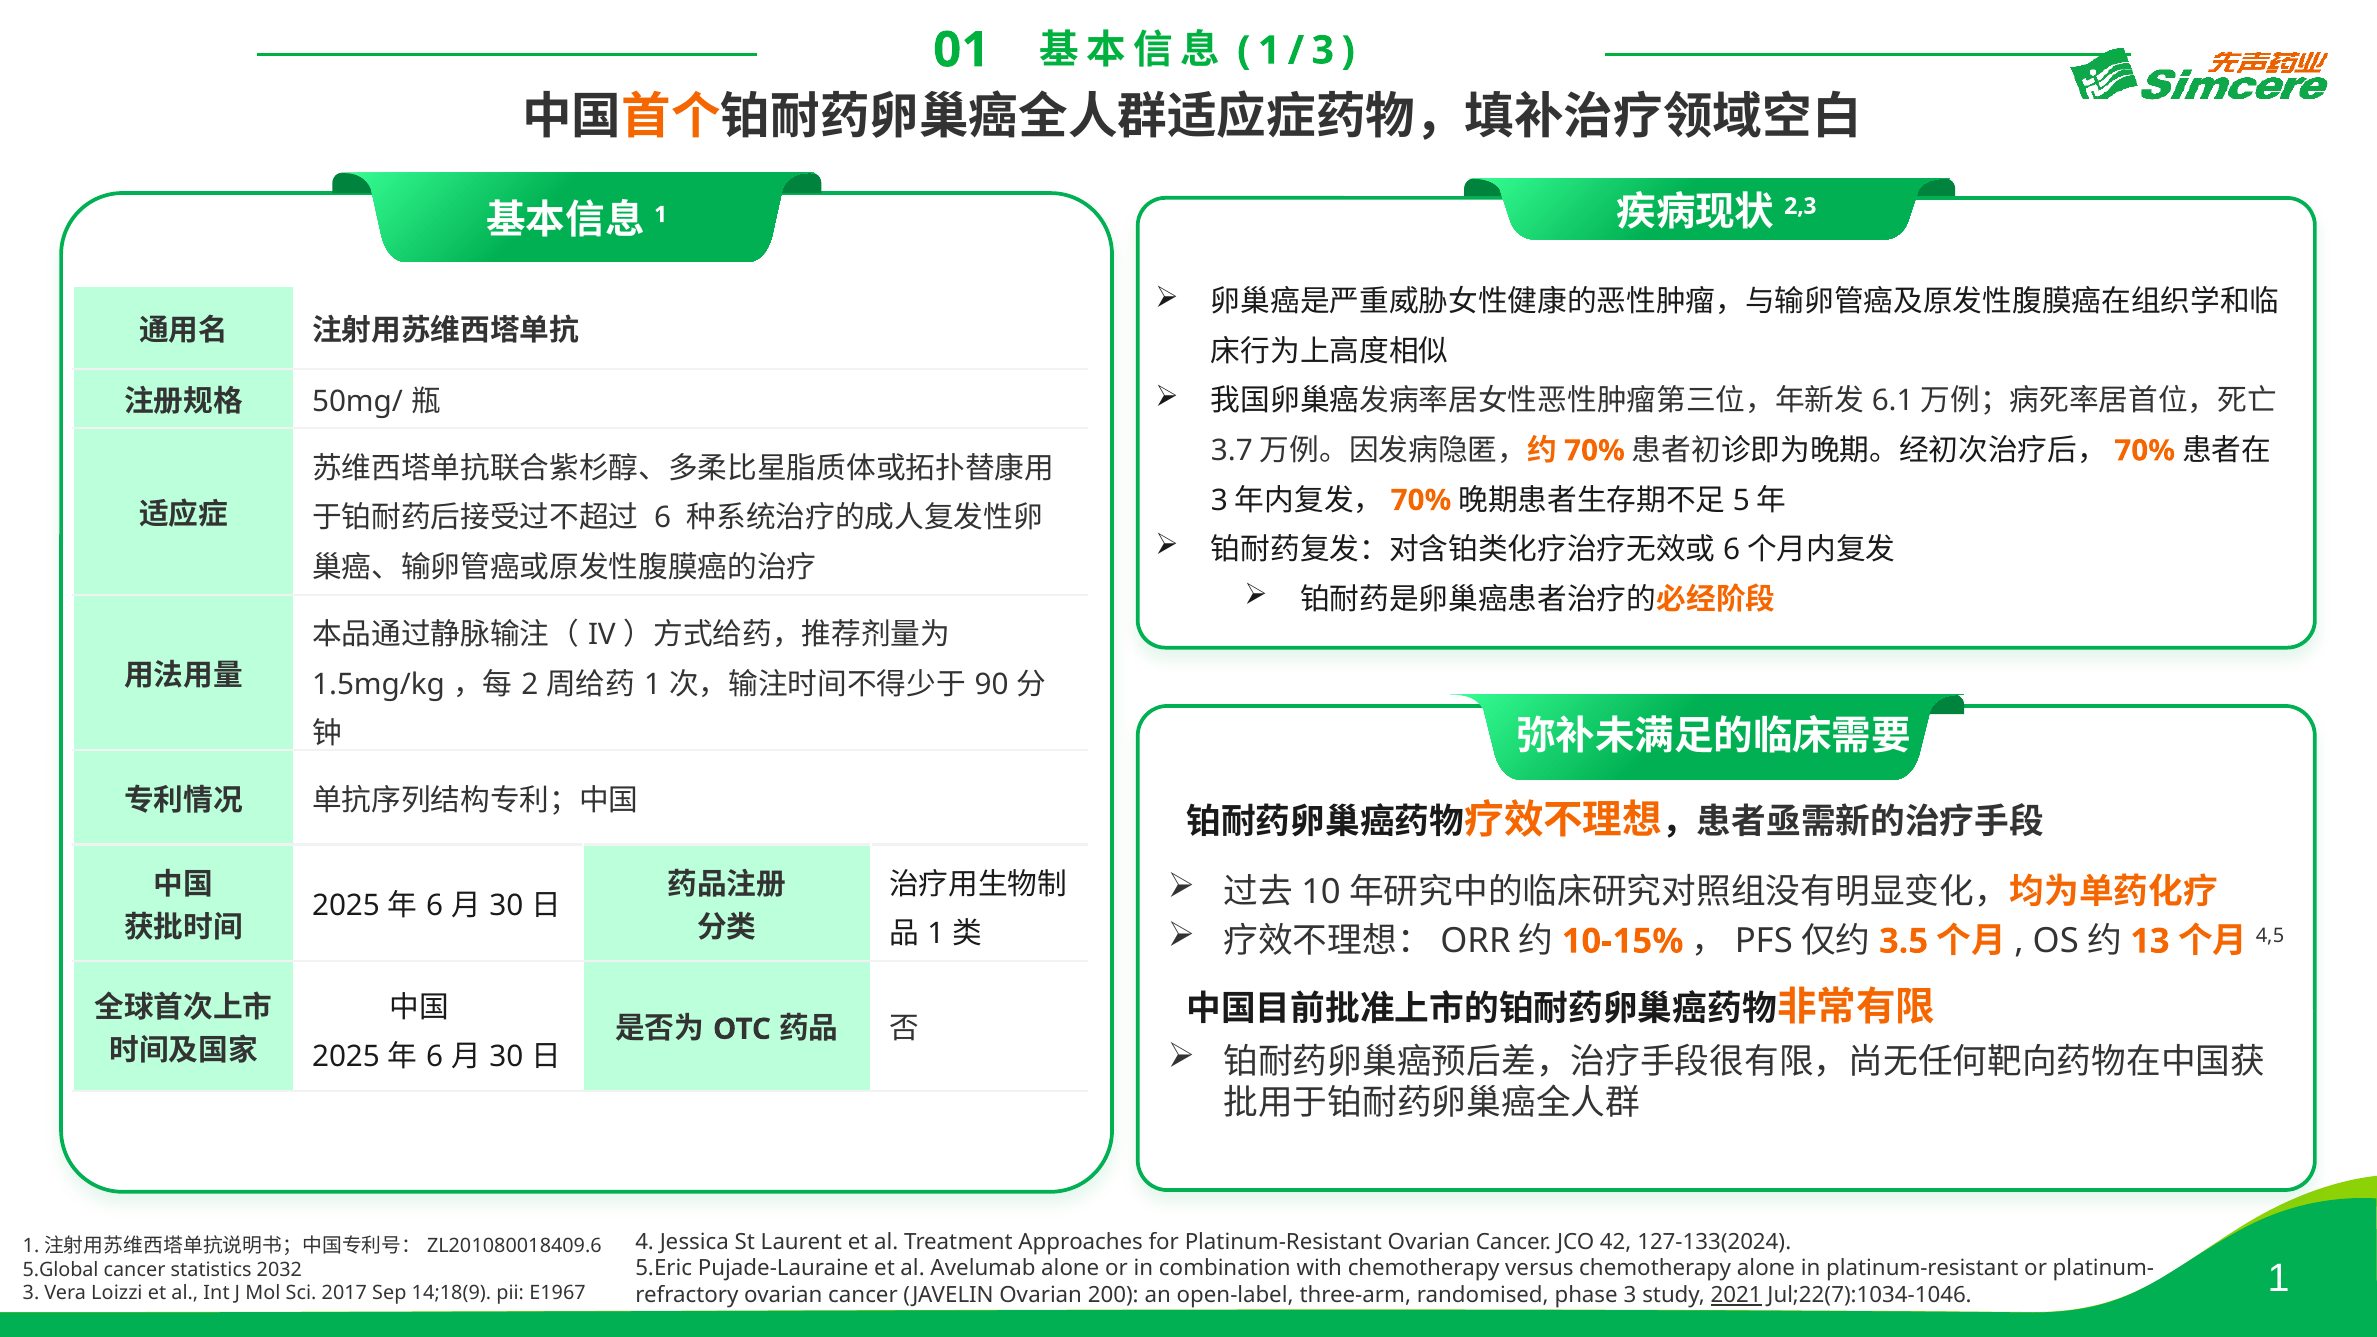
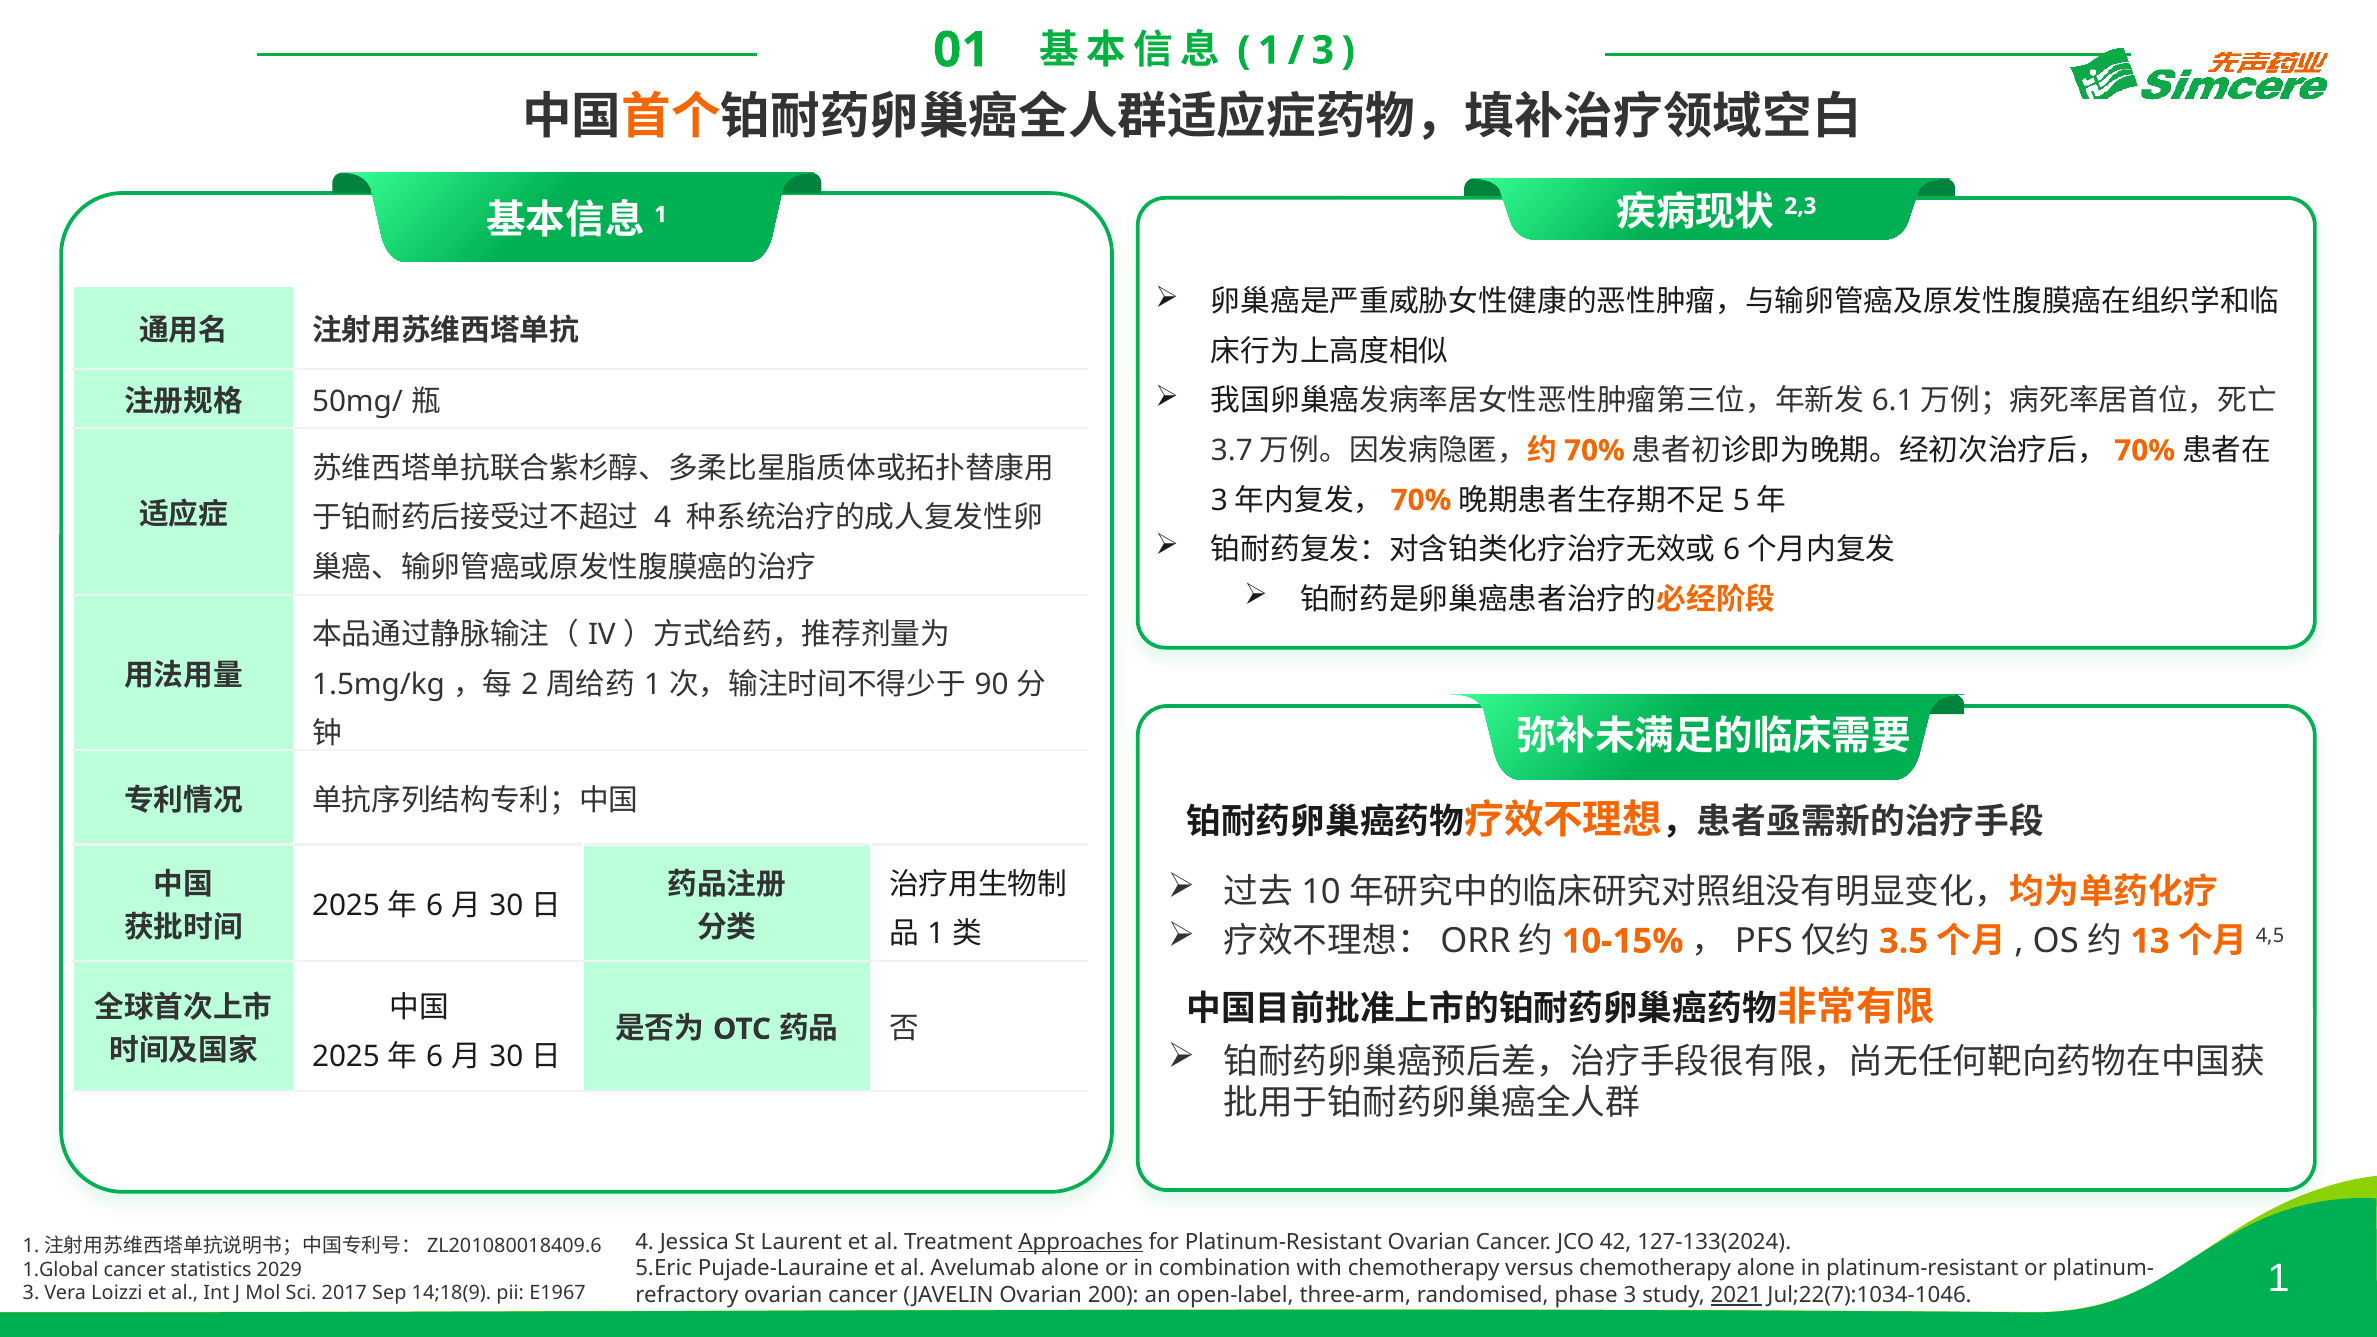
6 at (663, 518): 6 -> 4
Approaches underline: none -> present
5.Global: 5.Global -> 1.Global
2032: 2032 -> 2029
